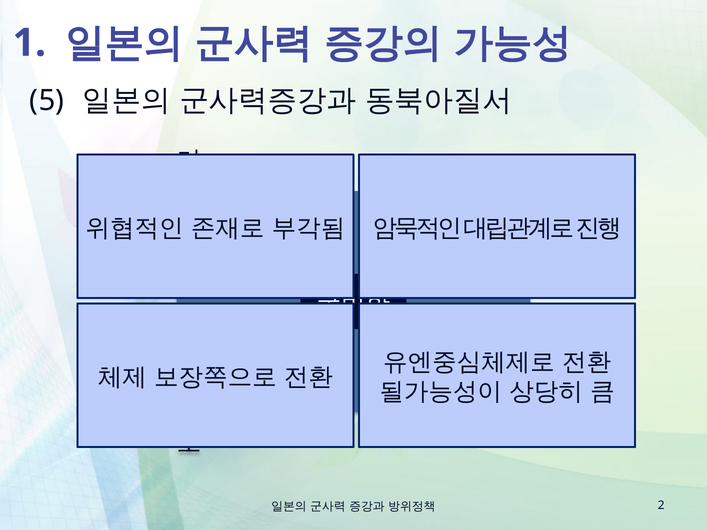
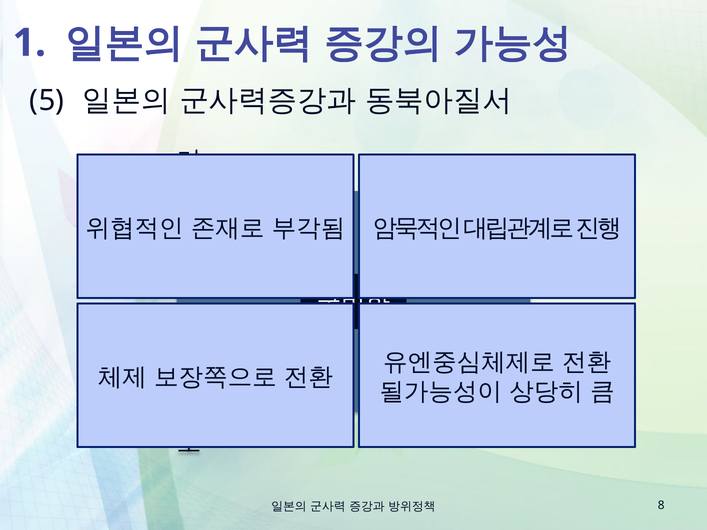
2: 2 -> 8
